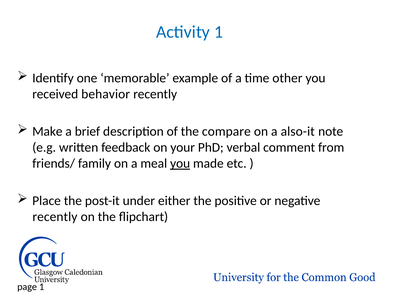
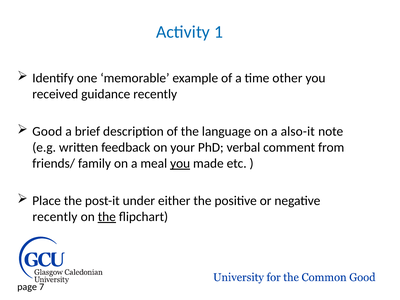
behavior: behavior -> guidance
Make: Make -> Good
compare: compare -> language
the at (107, 217) underline: none -> present
page 1: 1 -> 7
